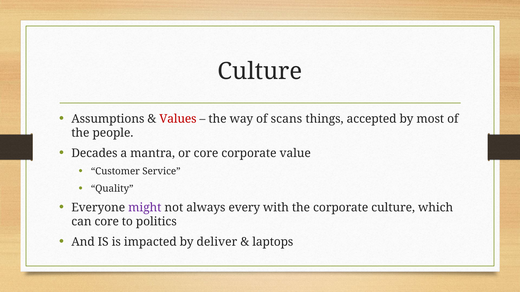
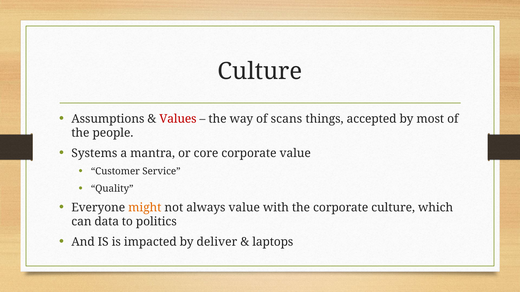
Decades: Decades -> Systems
might colour: purple -> orange
always every: every -> value
can core: core -> data
